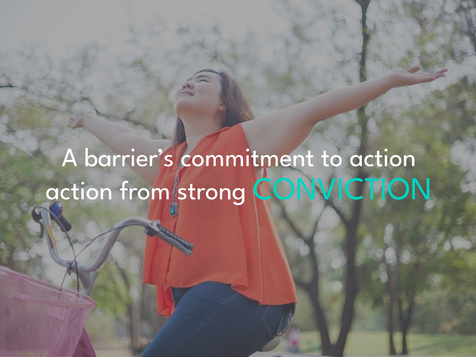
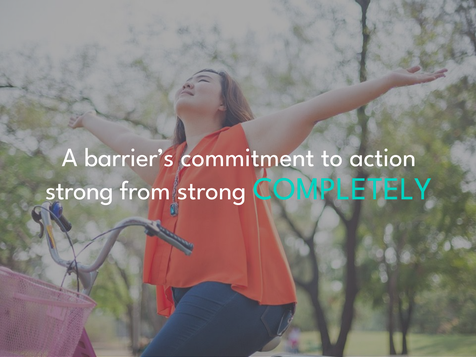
action at (79, 191): action -> strong
CONVICTION: CONVICTION -> COMPLETELY
